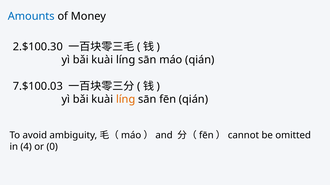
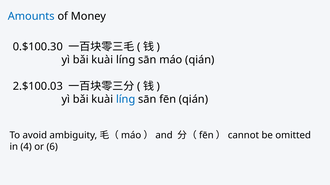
2.$100.30: 2.$100.30 -> 0.$100.30
7.$100.03: 7.$100.03 -> 2.$100.03
líng at (126, 100) colour: orange -> blue
0: 0 -> 6
